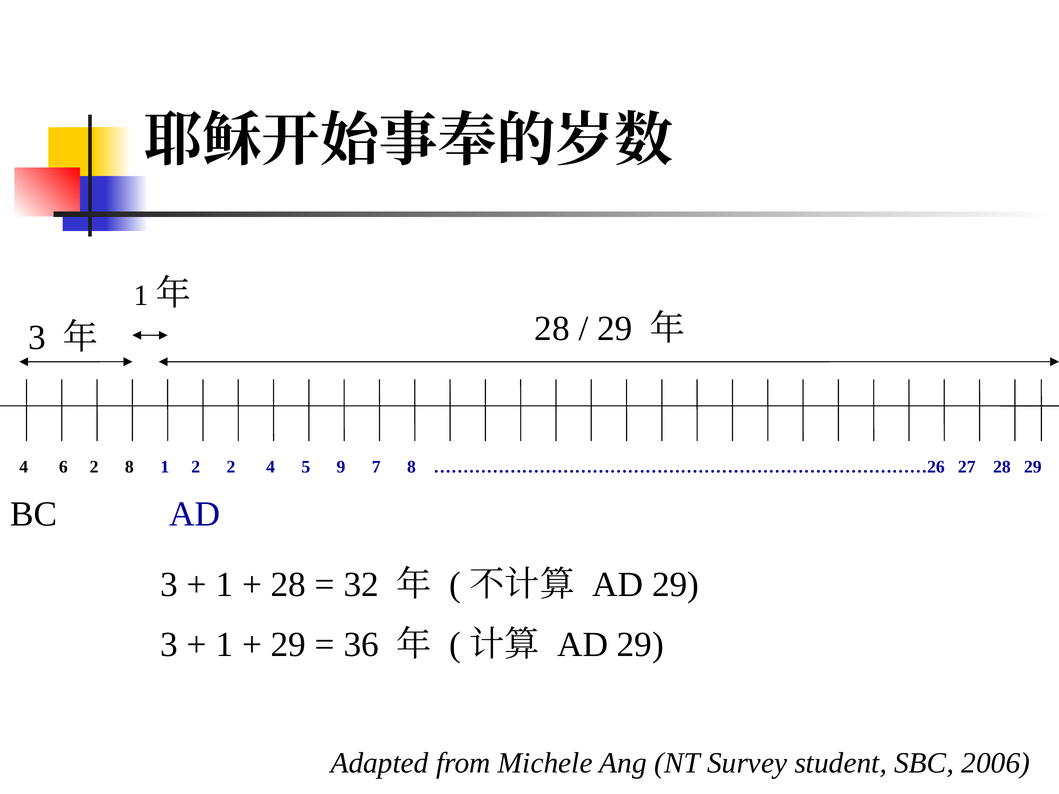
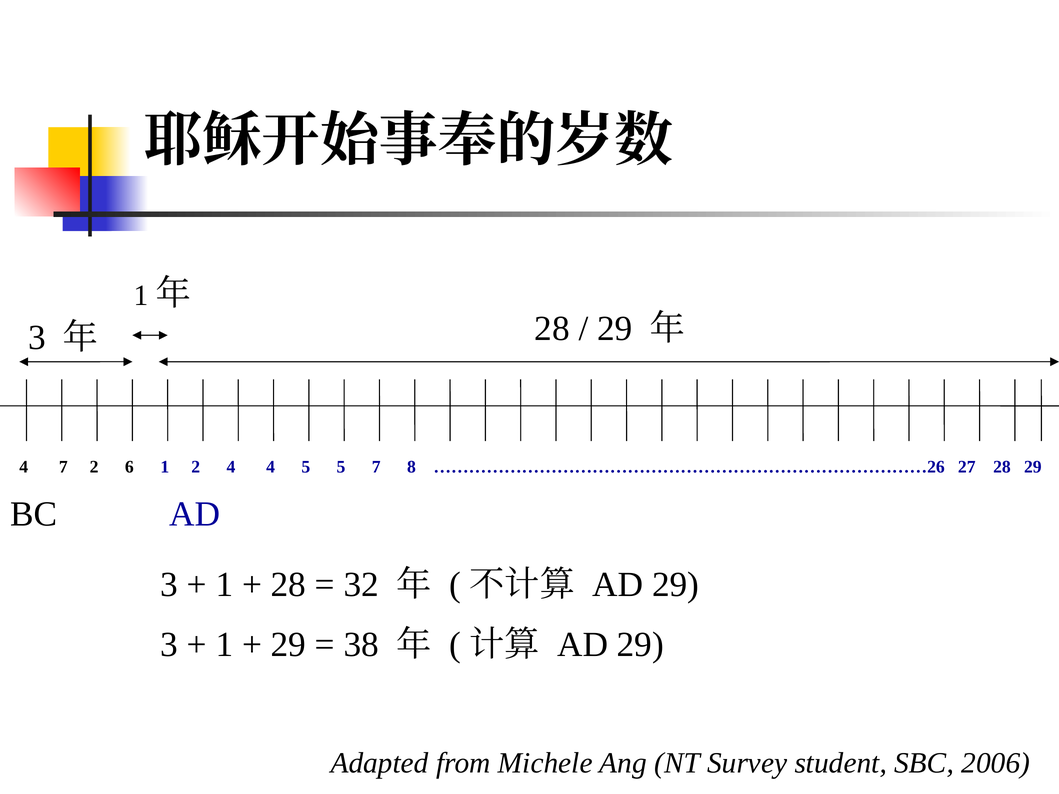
4 6: 6 -> 7
2 8: 8 -> 6
2 2: 2 -> 4
5 9: 9 -> 5
36: 36 -> 38
